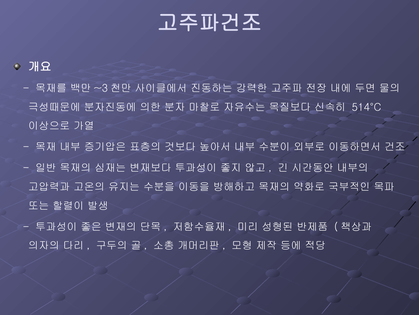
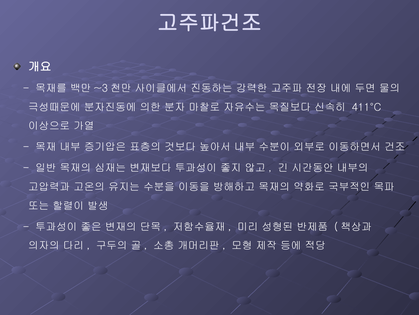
514°C: 514°C -> 411°C
